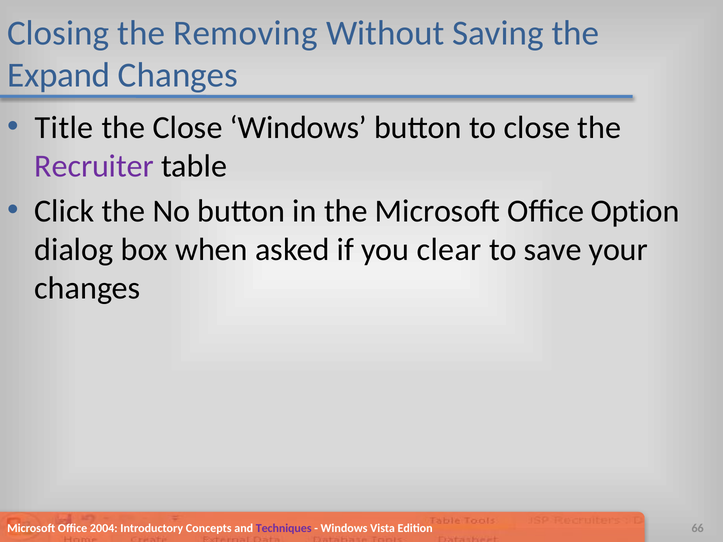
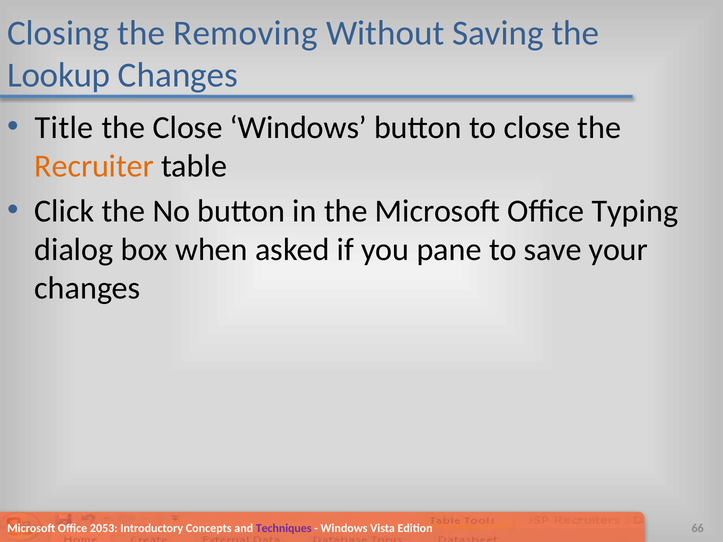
Expand: Expand -> Lookup
Recruiter colour: purple -> orange
Option: Option -> Typing
clear: clear -> pane
2004: 2004 -> 2053
